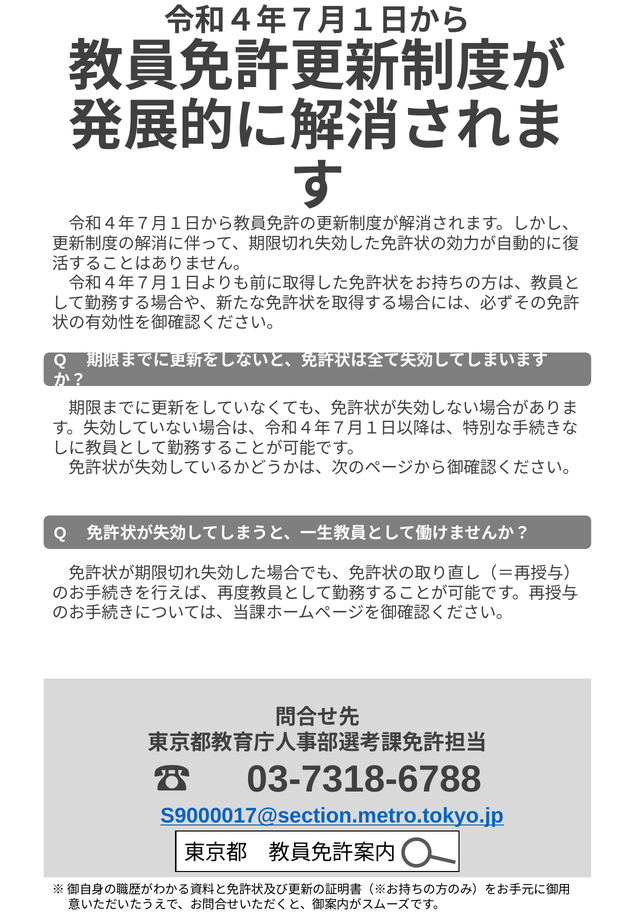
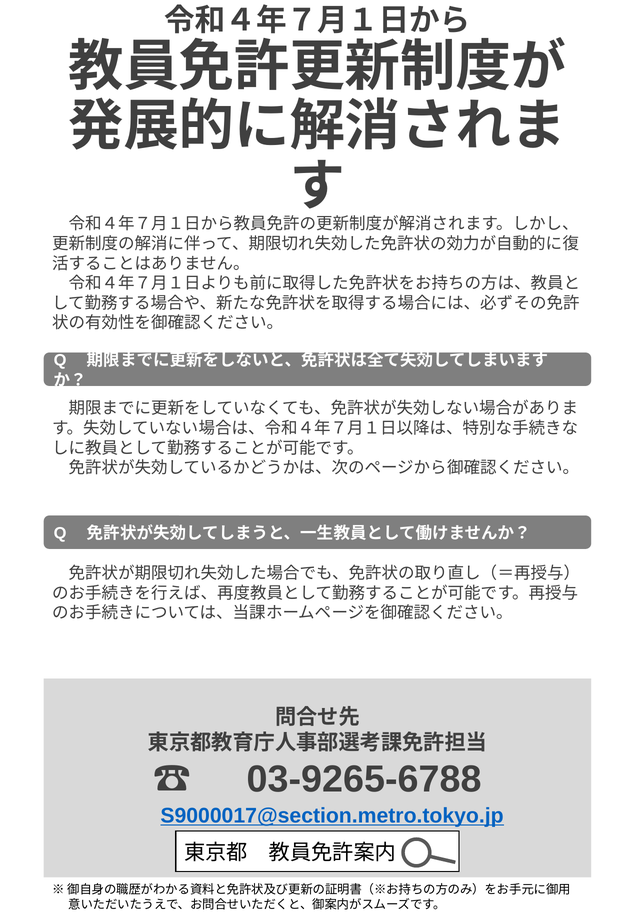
03-7318-6788: 03-7318-6788 -> 03-9265-6788
